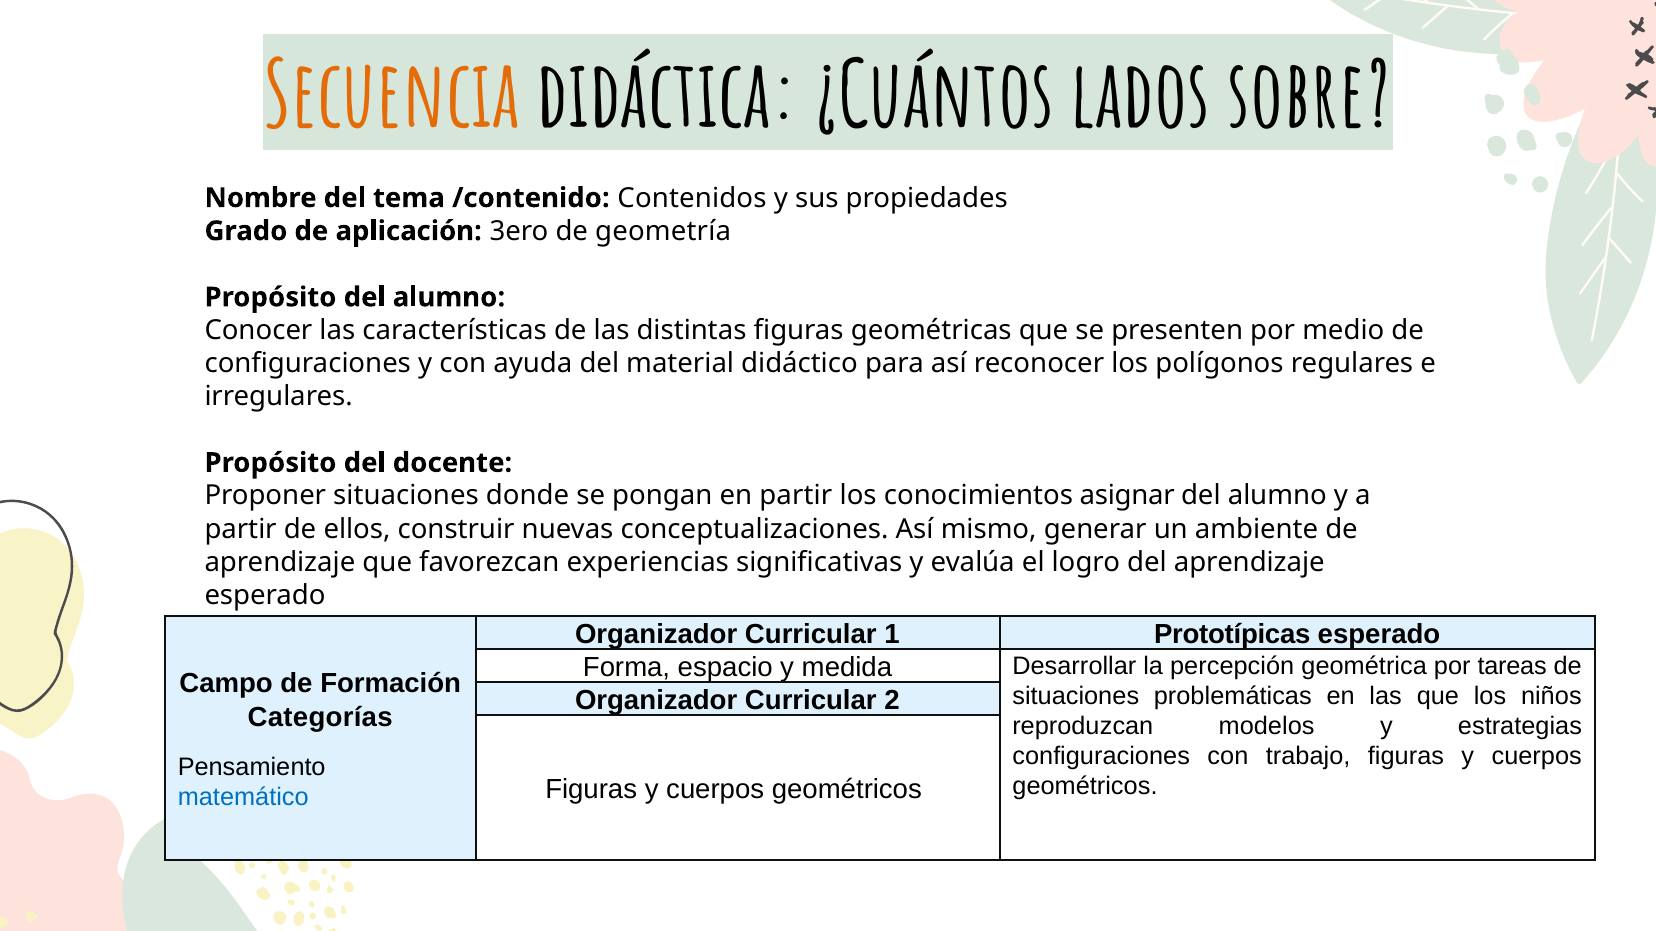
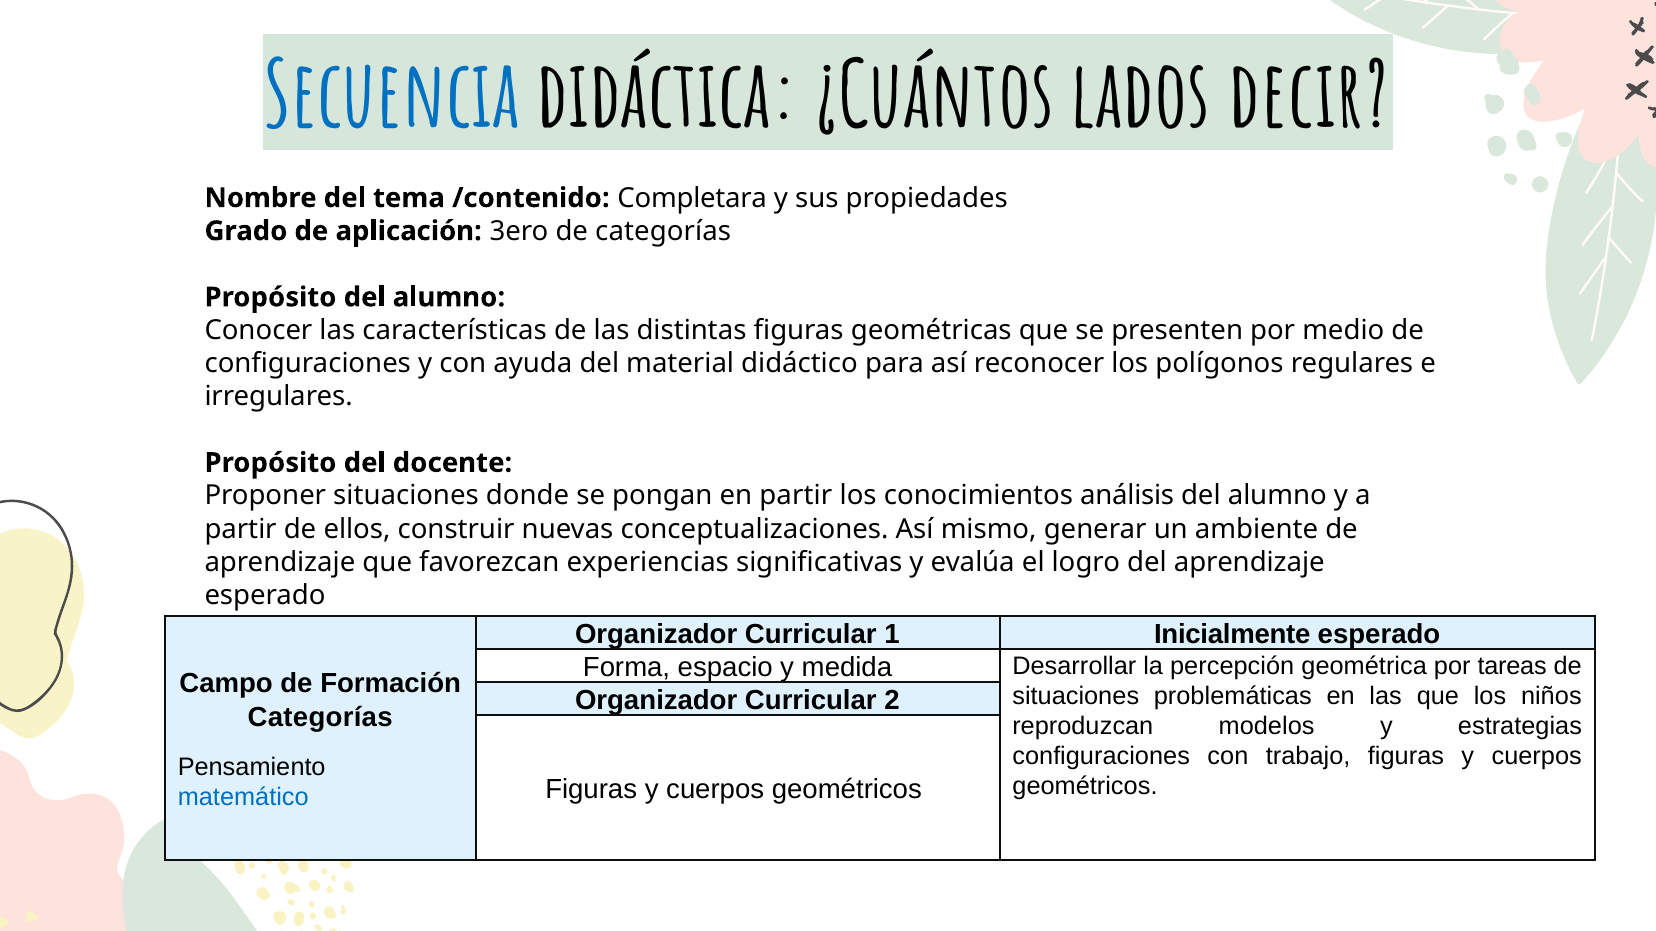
Secuencia colour: orange -> blue
sobre: sobre -> decir
Contenidos: Contenidos -> Completara
de geometría: geometría -> categorías
asignar: asignar -> análisis
Prototípicas: Prototípicas -> Inicialmente
